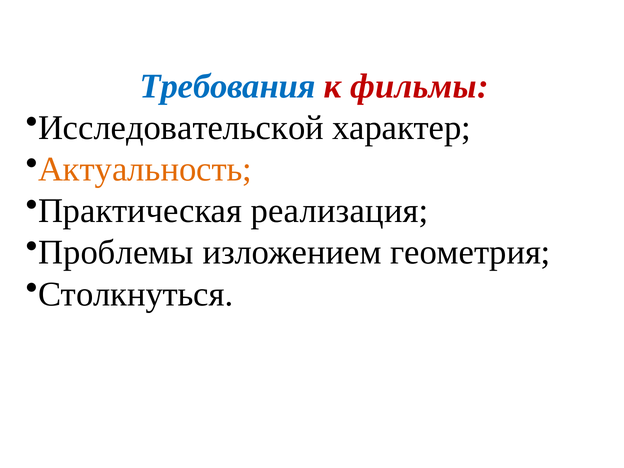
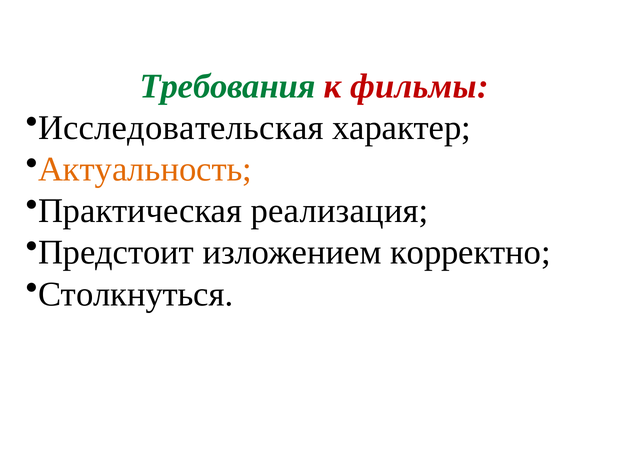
Требования colour: blue -> green
Исследовательской: Исследовательской -> Исследовательская
Проблемы: Проблемы -> Предстоит
геометрия: геометрия -> корректно
